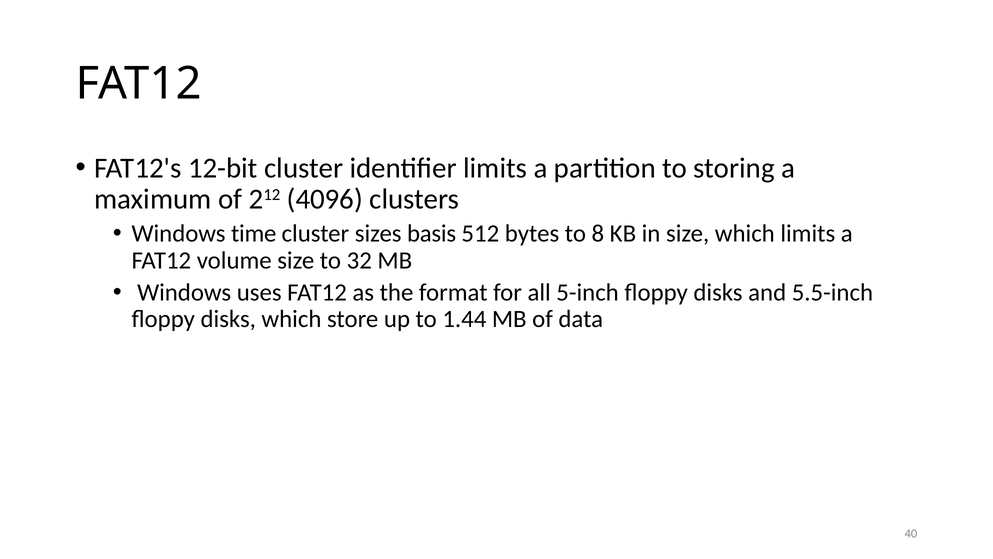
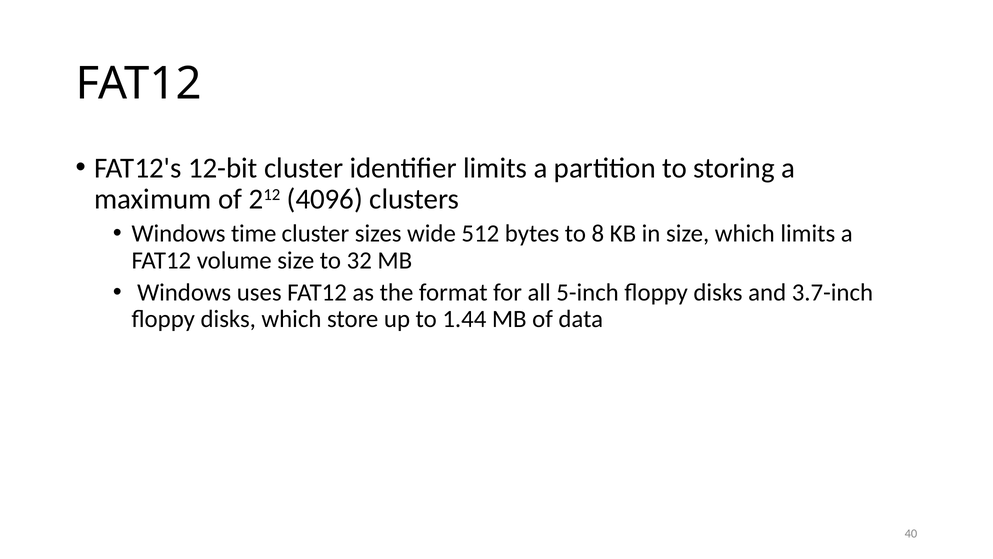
basis: basis -> wide
5.5-inch: 5.5-inch -> 3.7-inch
